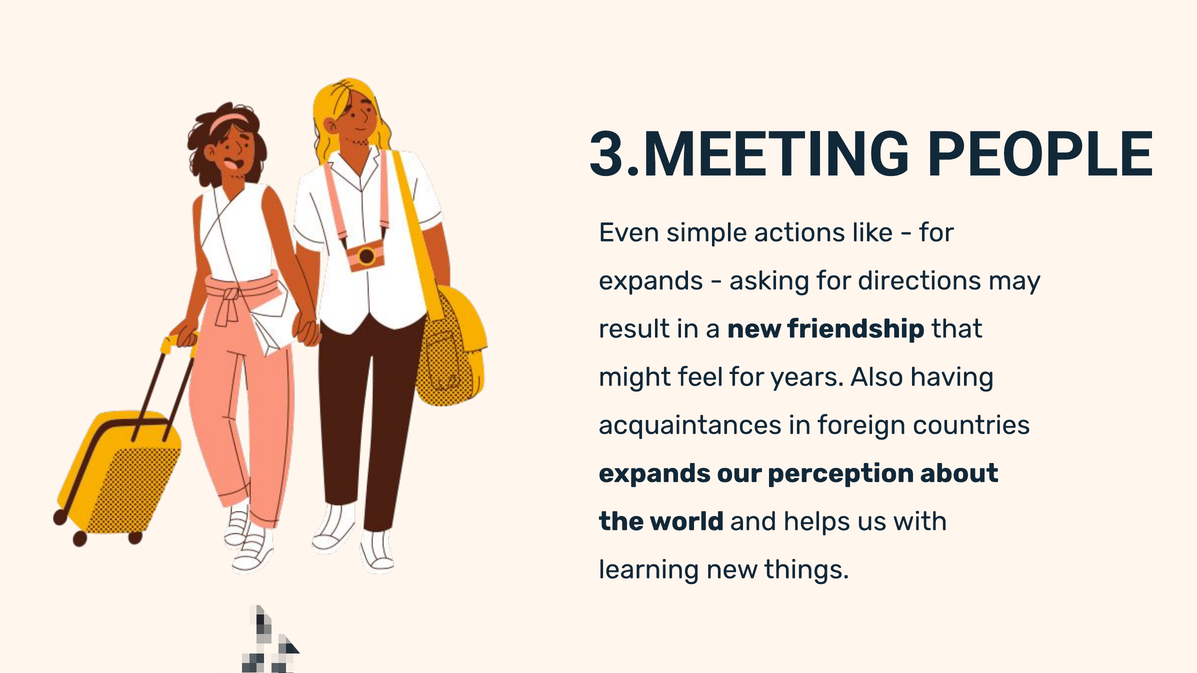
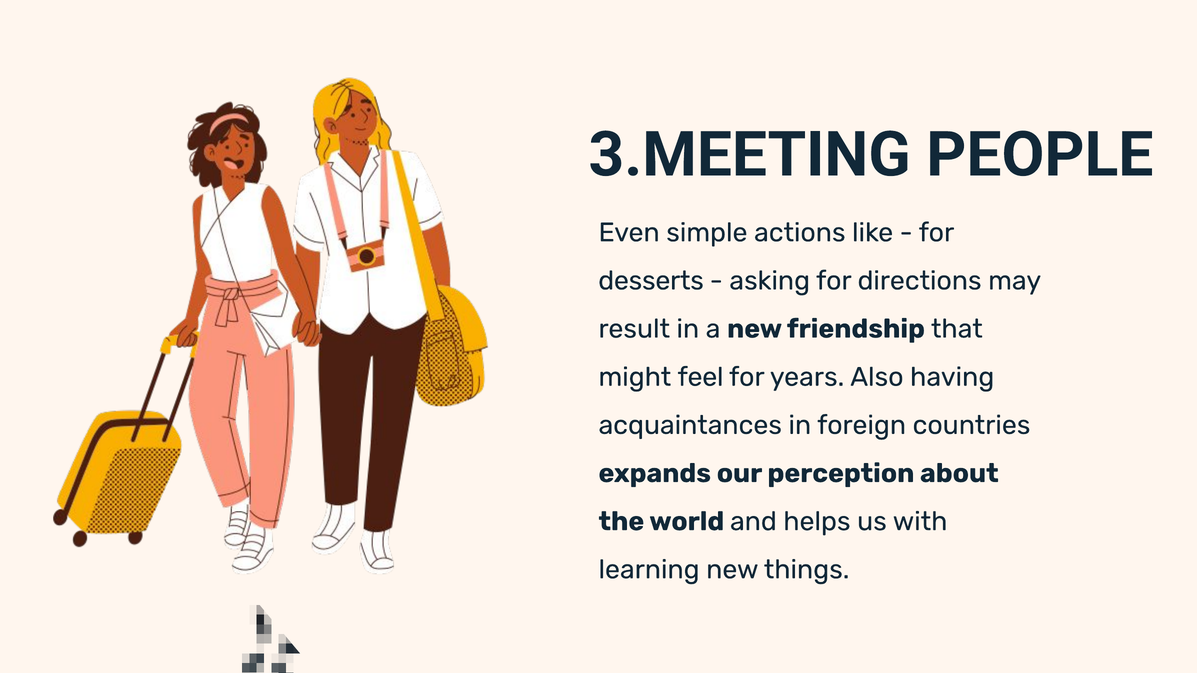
expands at (651, 281): expands -> desserts
